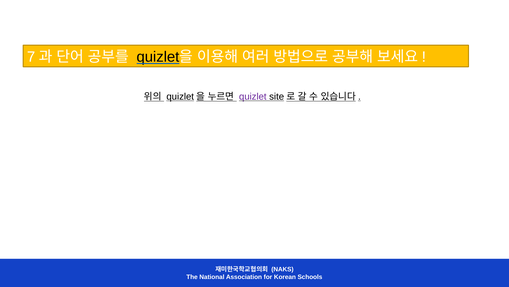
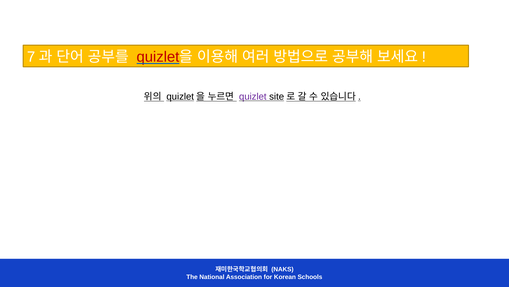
quizlet at (158, 57) colour: black -> red
